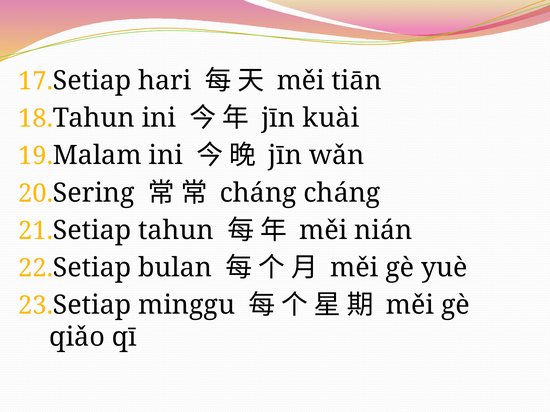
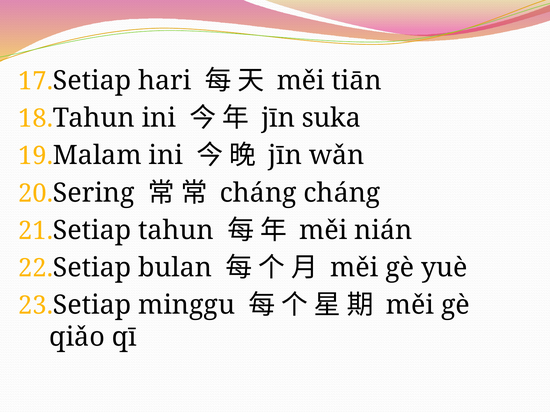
kuài: kuài -> suka
